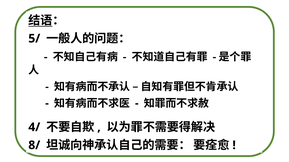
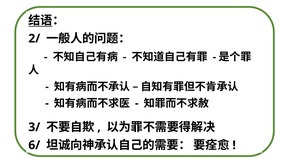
5/: 5/ -> 2/
4/: 4/ -> 3/
8/: 8/ -> 6/
